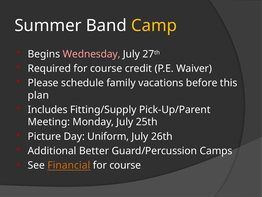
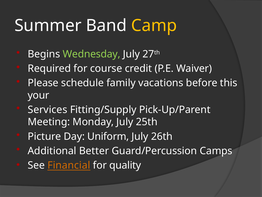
Wednesday colour: pink -> light green
plan: plan -> your
Includes: Includes -> Services
course at (125, 165): course -> quality
